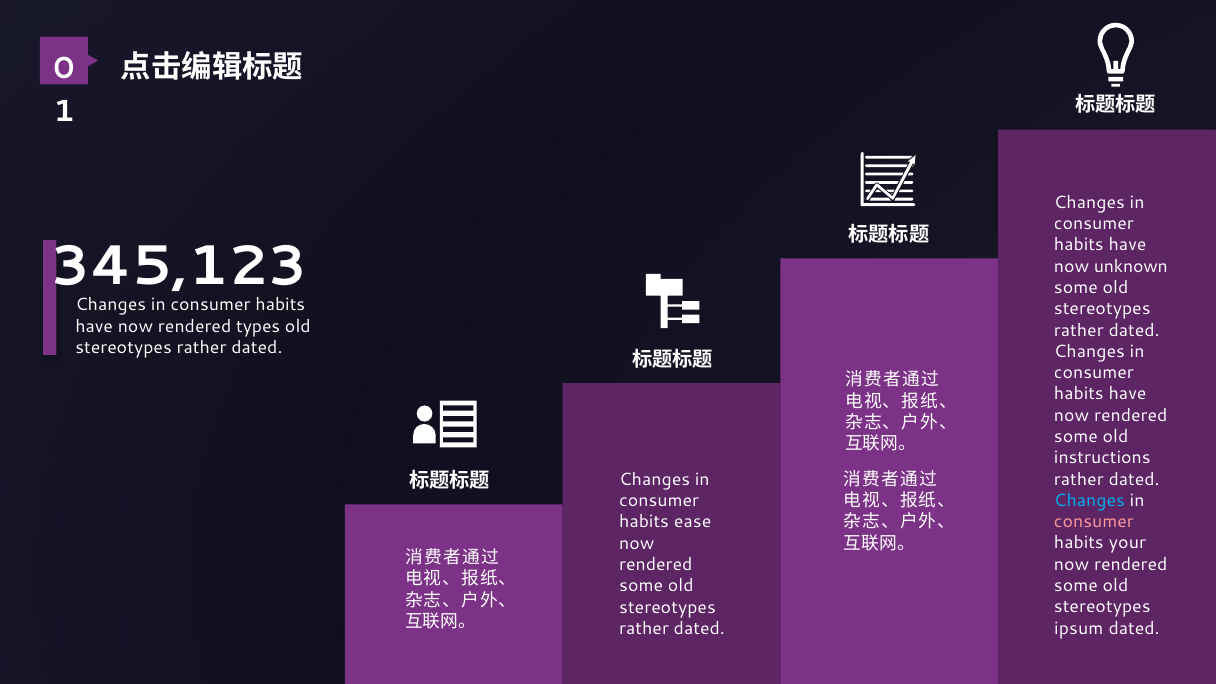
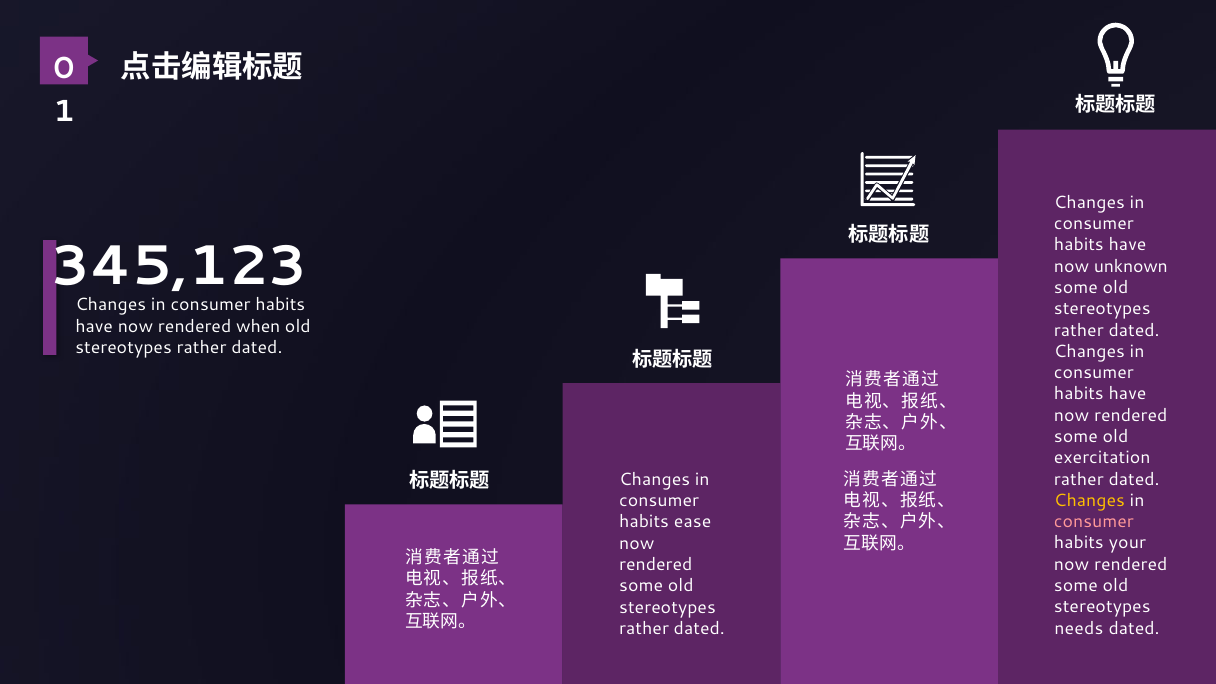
types: types -> when
instructions: instructions -> exercitation
Changes at (1089, 500) colour: light blue -> yellow
ipsum: ipsum -> needs
